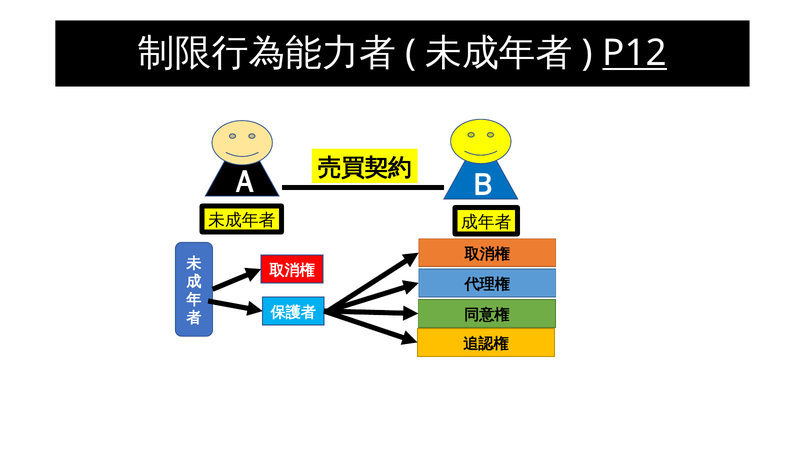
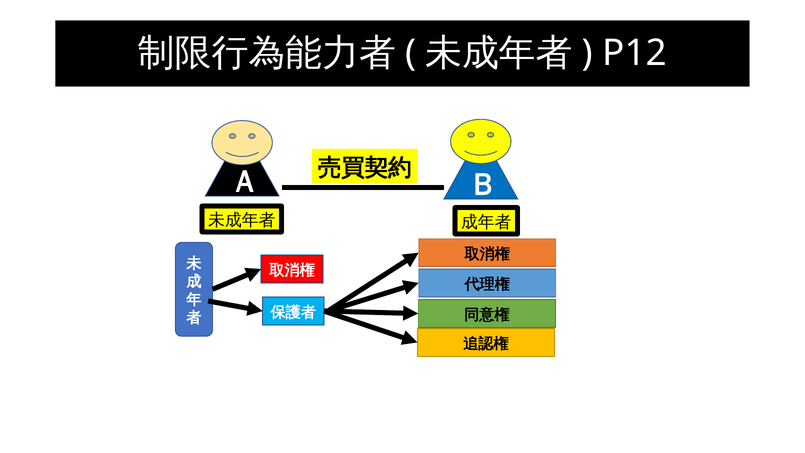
P12 underline: present -> none
